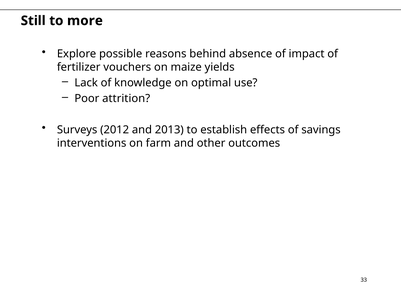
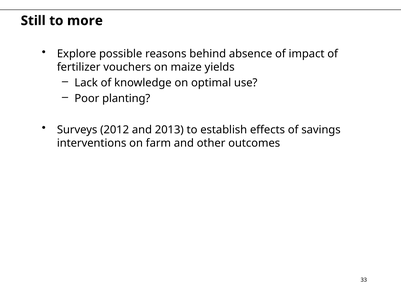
attrition: attrition -> planting
